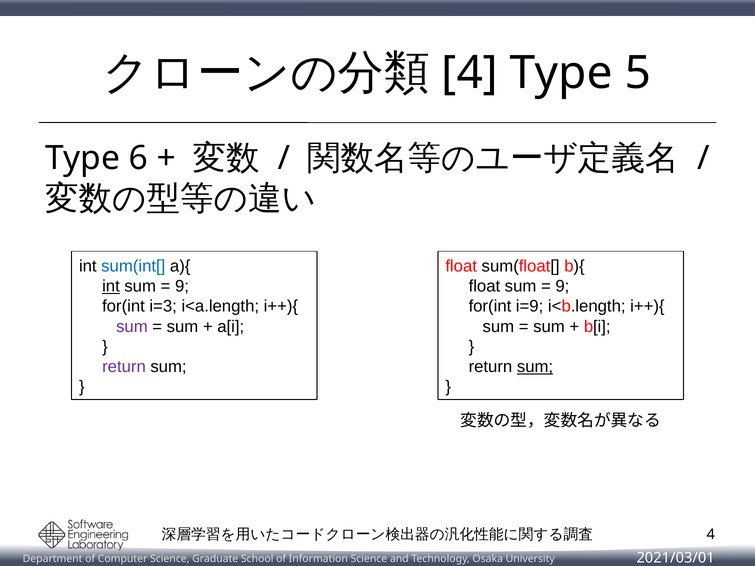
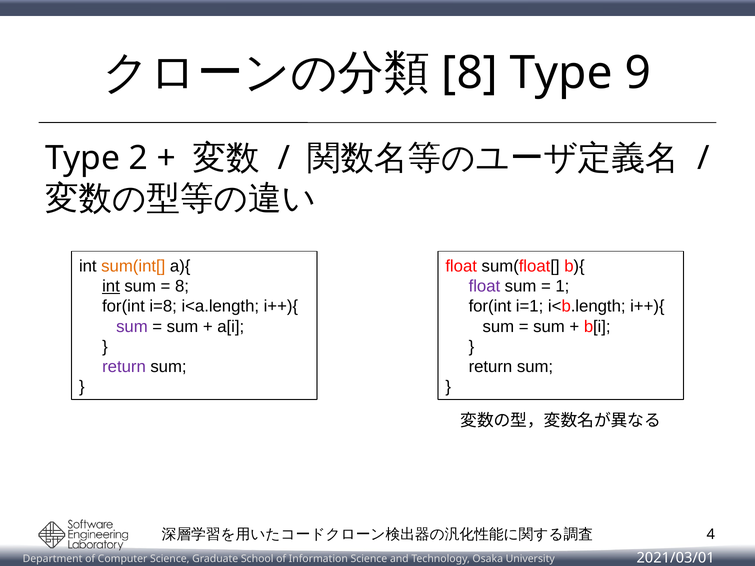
4 at (470, 73): 4 -> 8
5: 5 -> 9
6: 6 -> 2
sum(int[ colour: blue -> orange
9 at (182, 286): 9 -> 8
float at (484, 286) colour: black -> purple
9 at (562, 286): 9 -> 1
i=3: i=3 -> i=8
i=9: i=9 -> i=1
sum at (535, 367) underline: present -> none
